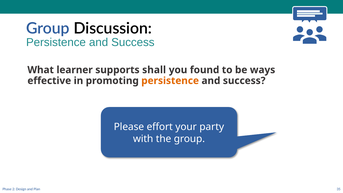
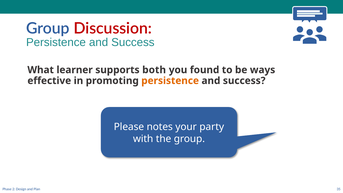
Discussion colour: black -> red
shall: shall -> both
effort: effort -> notes
